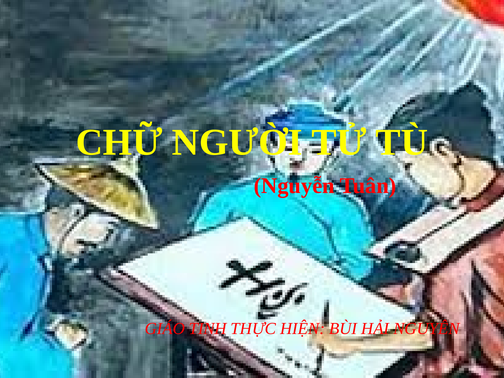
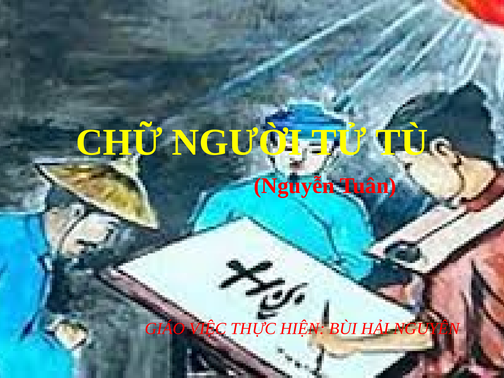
TINH: TINH -> VIỆC
